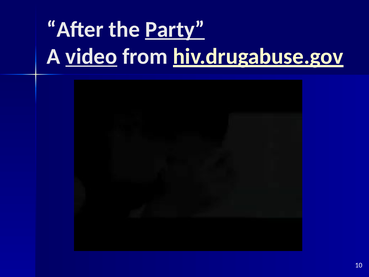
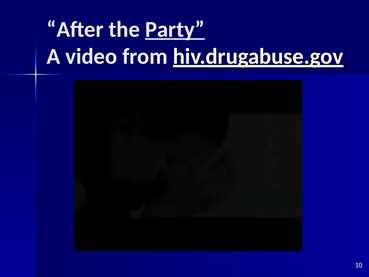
video underline: present -> none
